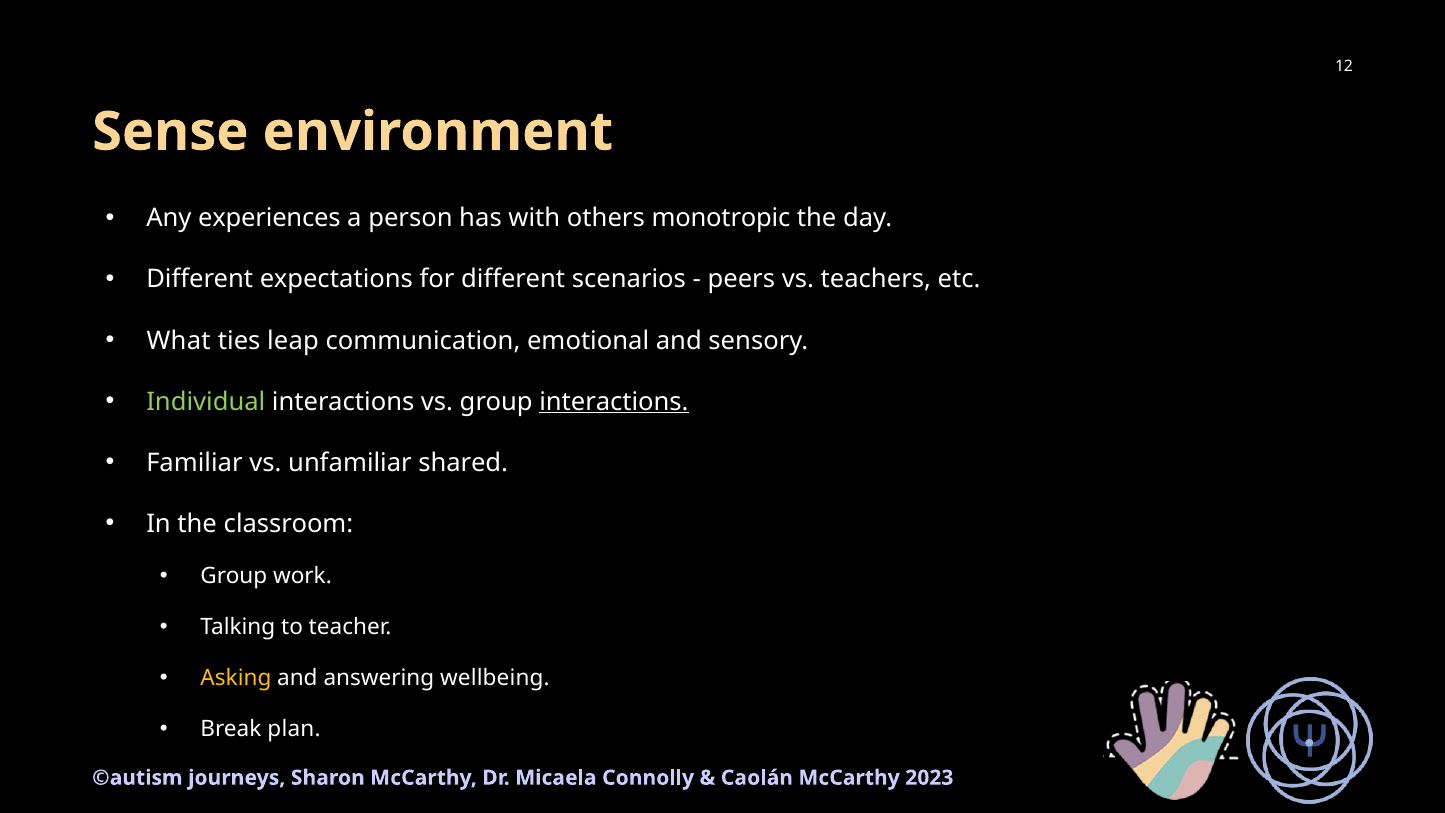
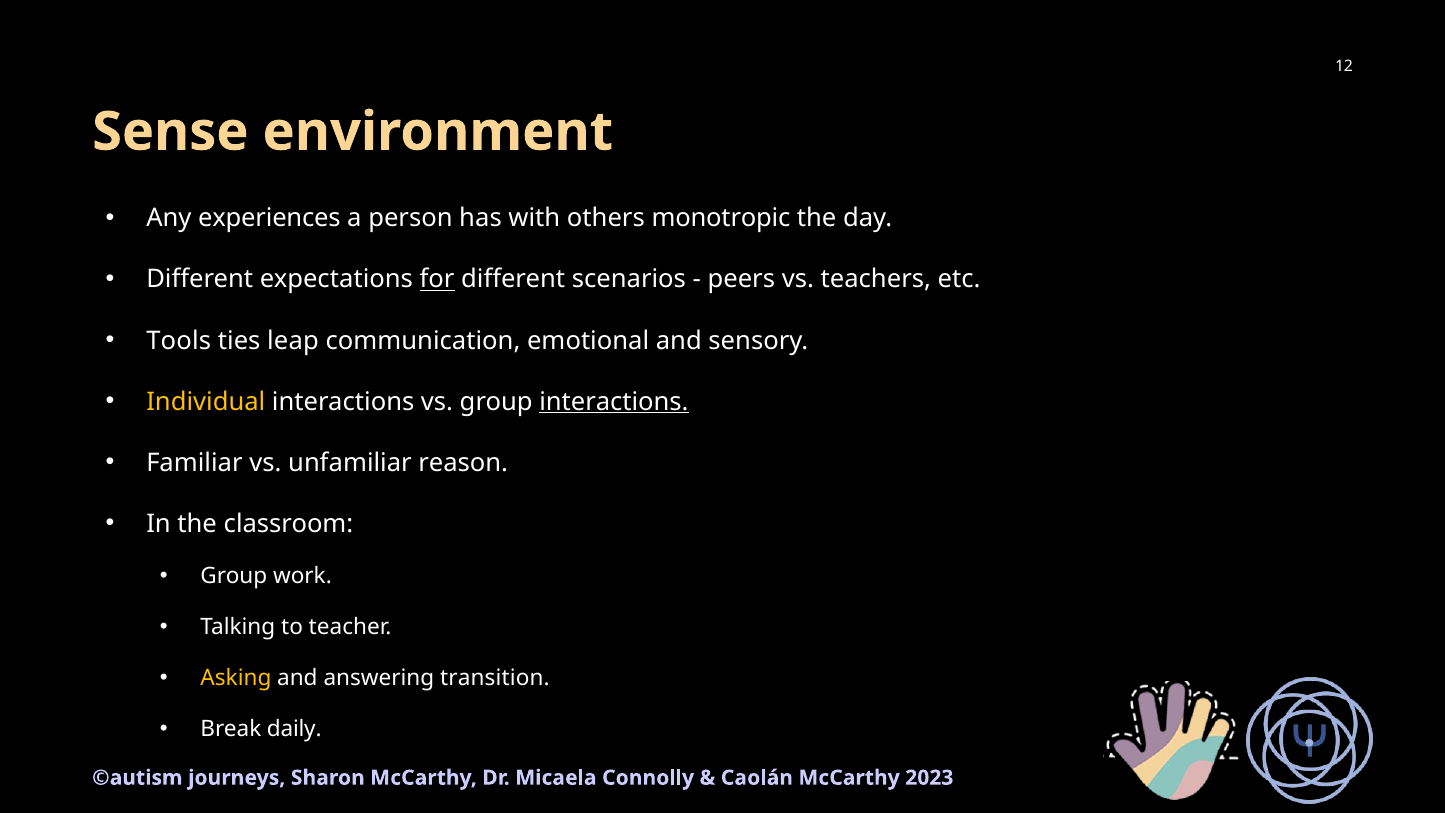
for underline: none -> present
What: What -> Tools
Individual colour: light green -> yellow
shared: shared -> reason
wellbeing: wellbeing -> transition
plan: plan -> daily
